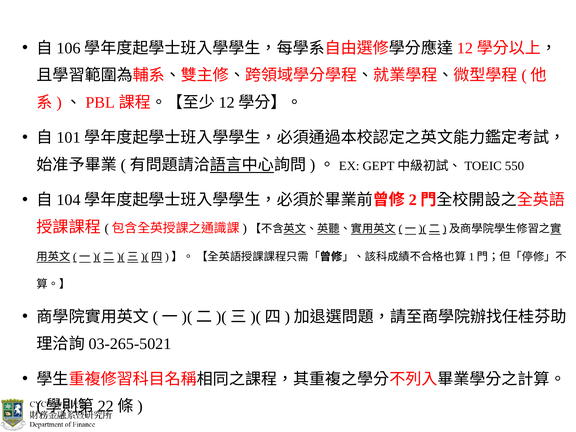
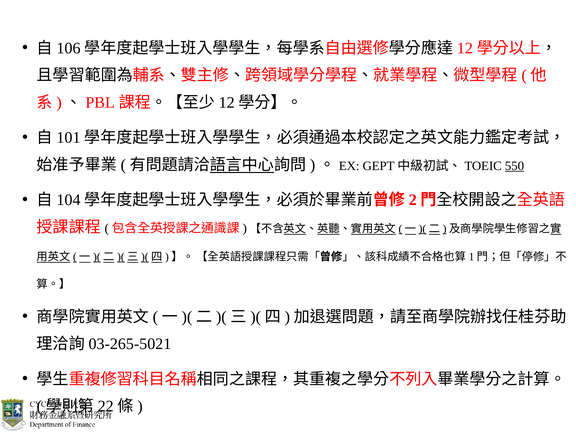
550 underline: none -> present
